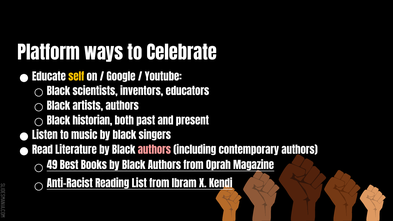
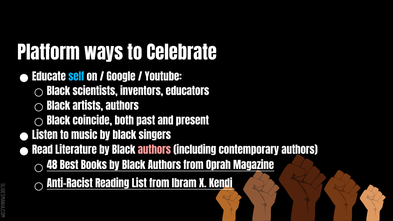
self colour: yellow -> light blue
historian: historian -> coincide
49: 49 -> 48
